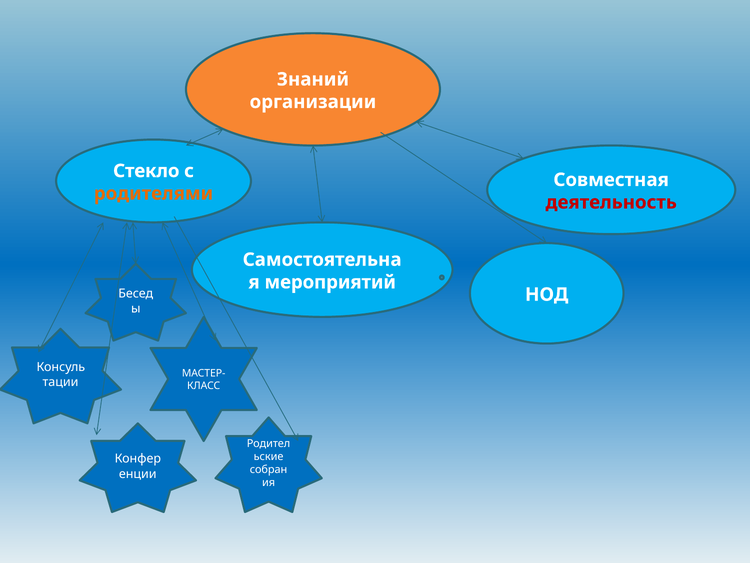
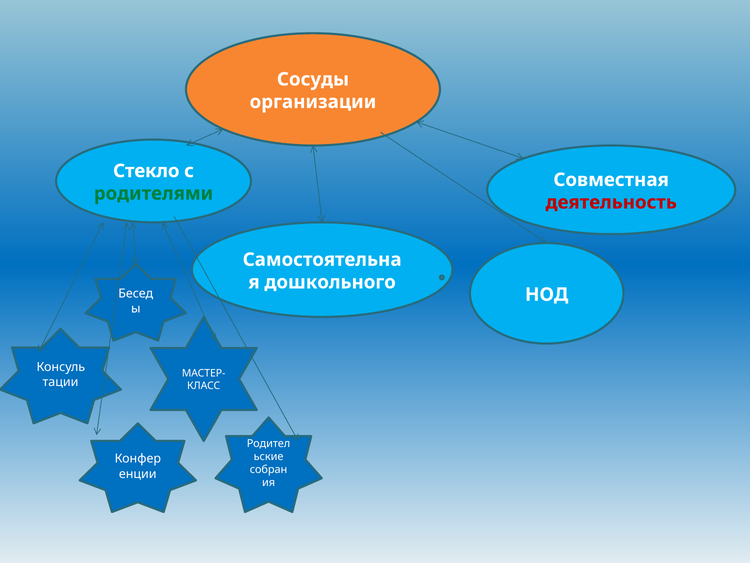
Знаний: Знаний -> Сосуды
родителями colour: orange -> green
мероприятий: мероприятий -> дошкольного
